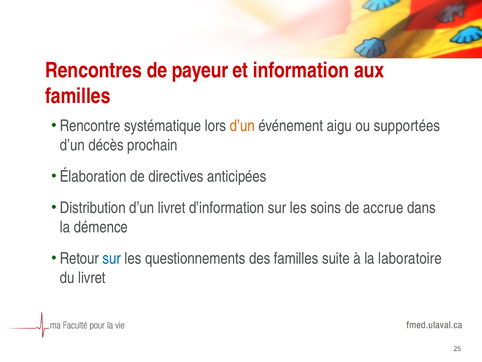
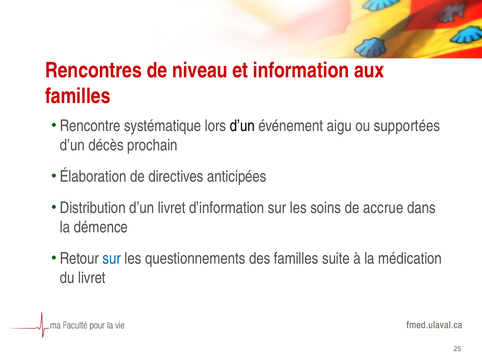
payeur: payeur -> niveau
d’un at (242, 126) colour: orange -> black
laboratoire: laboratoire -> médication
